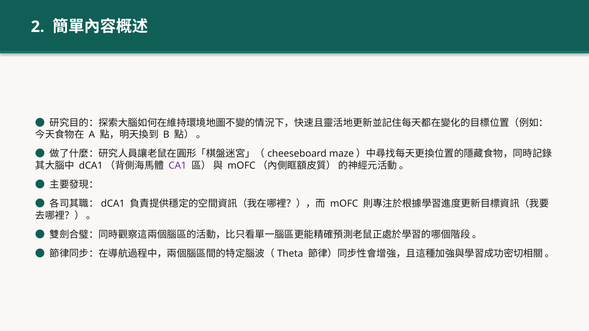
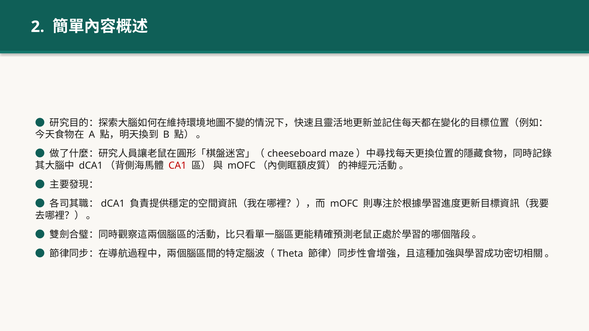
CA1 colour: purple -> red
